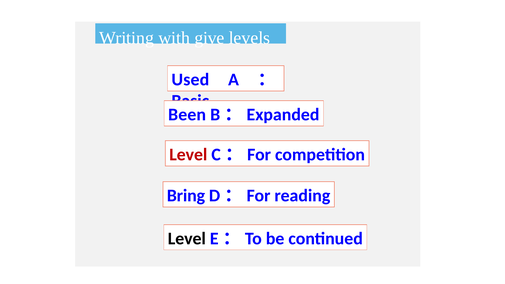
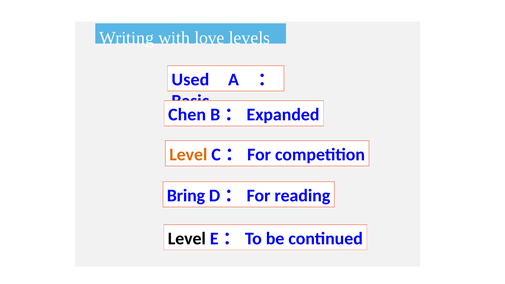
give: give -> love
Been: Been -> Chen
Level at (188, 155) colour: red -> orange
